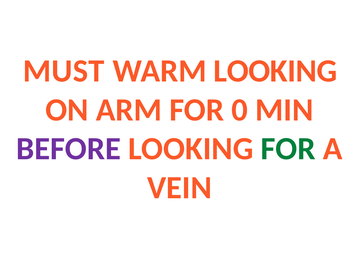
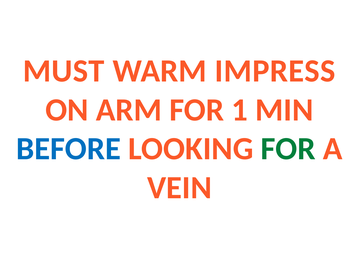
WARM LOOKING: LOOKING -> IMPRESS
0: 0 -> 1
BEFORE colour: purple -> blue
